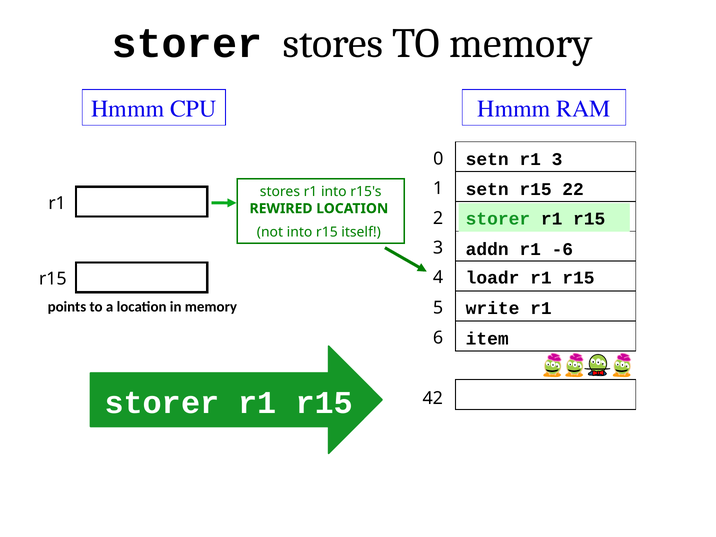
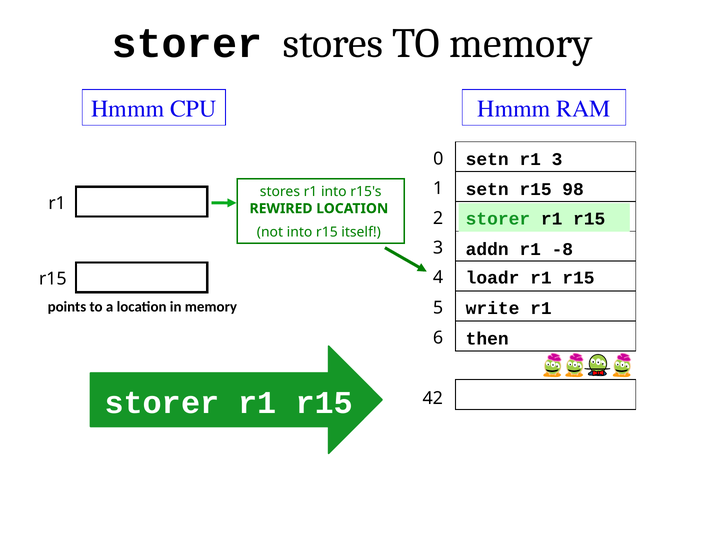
22: 22 -> 98
-6: -6 -> -8
item: item -> then
